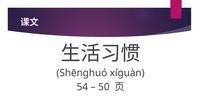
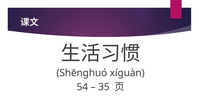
50: 50 -> 35
